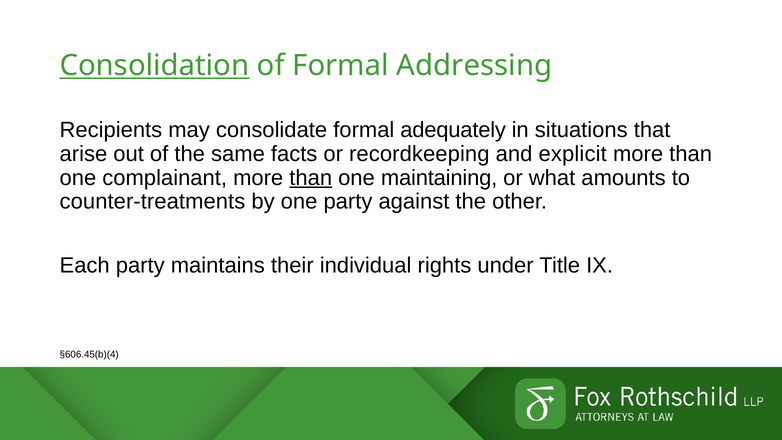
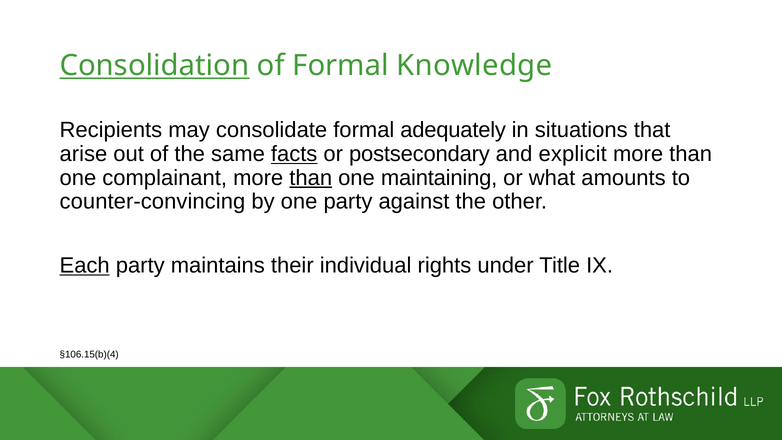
Addressing: Addressing -> Knowledge
facts underline: none -> present
recordkeeping: recordkeeping -> postsecondary
counter-treatments: counter-treatments -> counter-convincing
Each underline: none -> present
§606.45(b)(4: §606.45(b)(4 -> §106.15(b)(4
